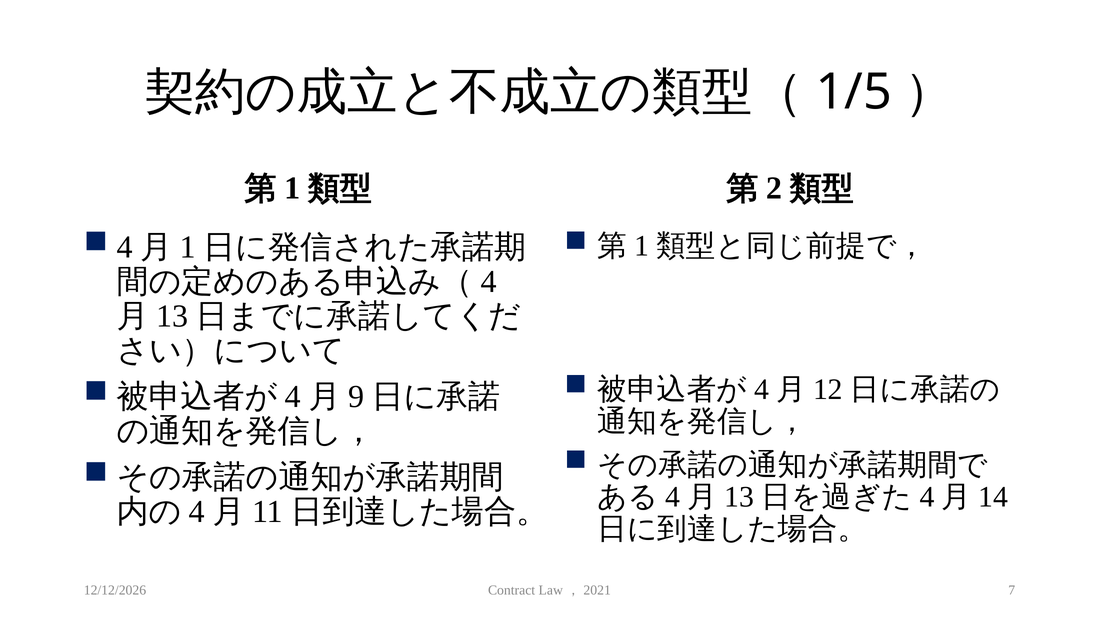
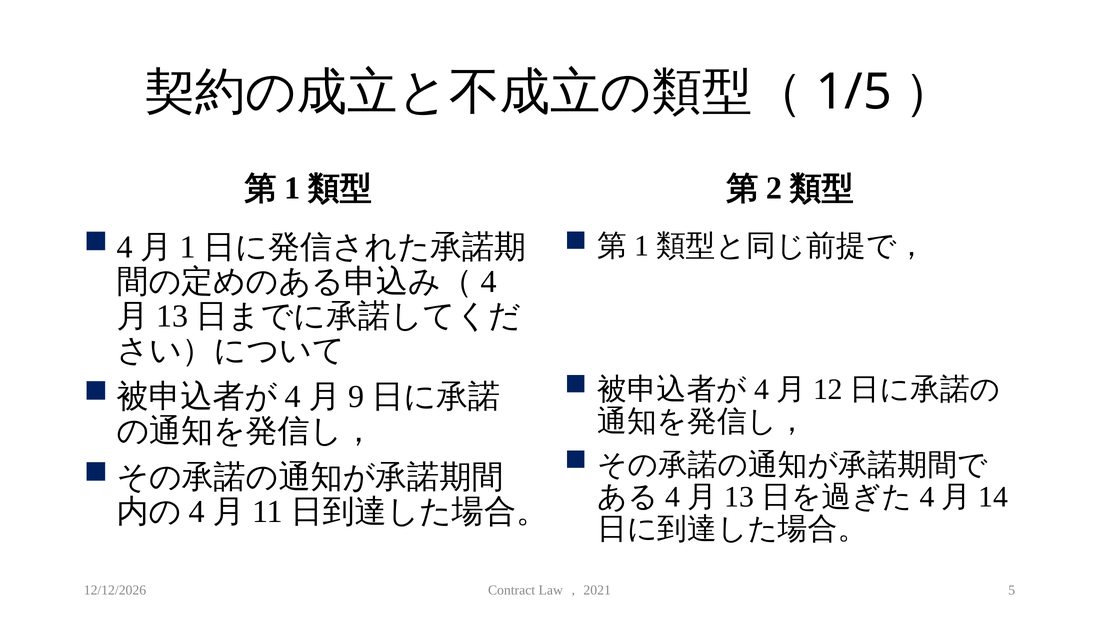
7: 7 -> 5
